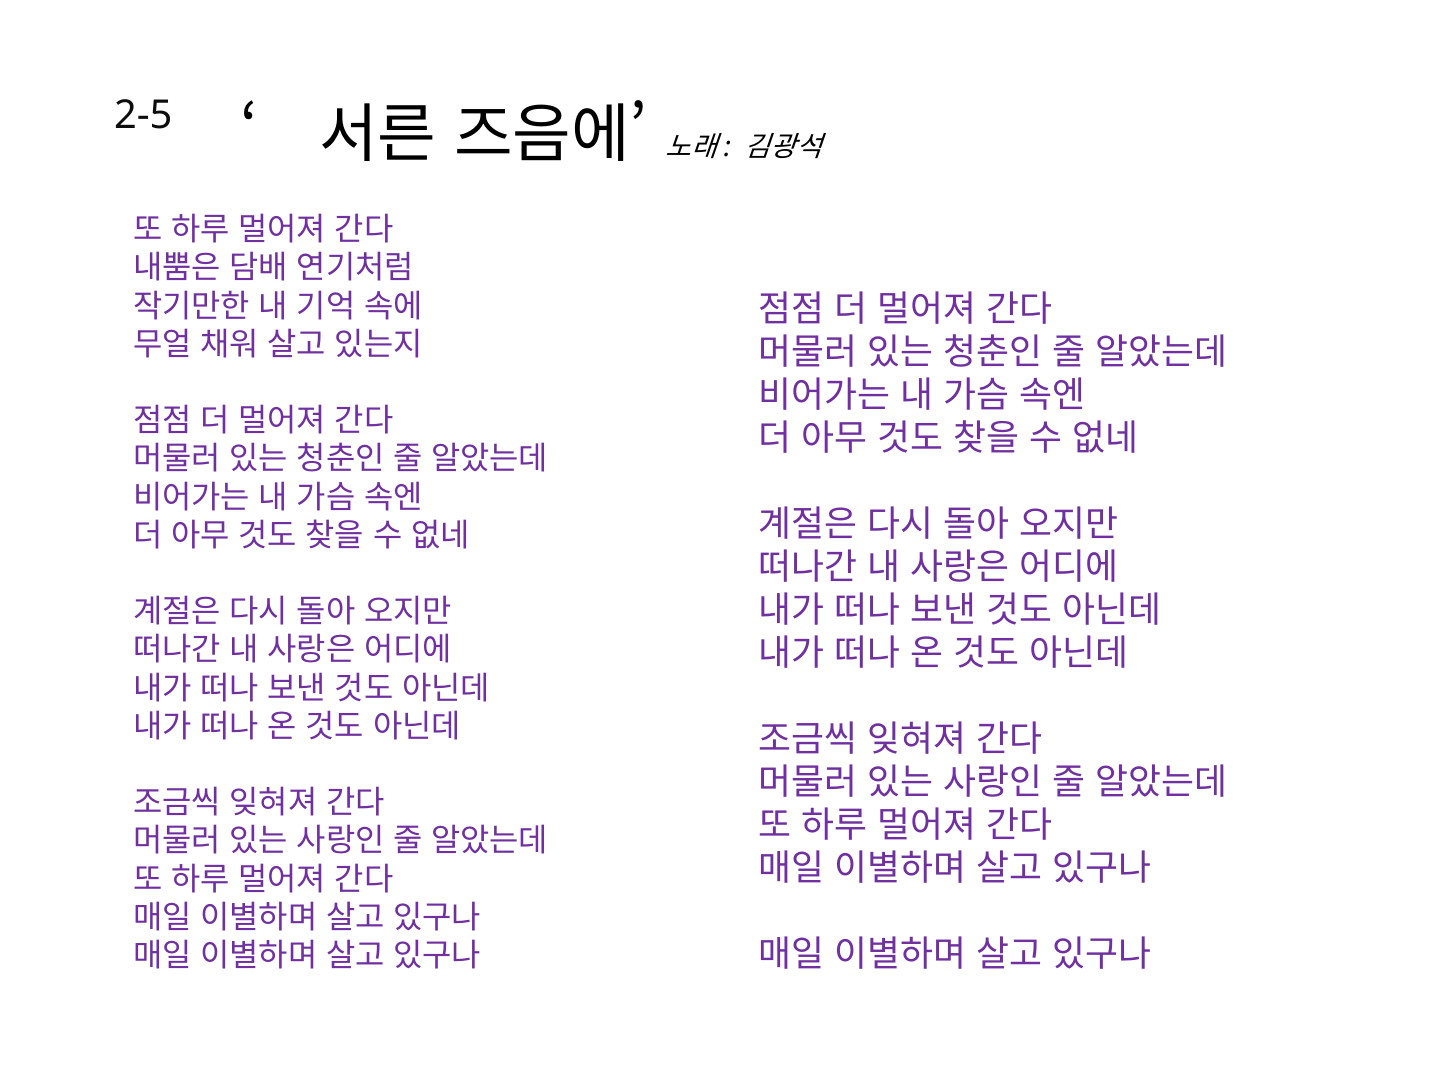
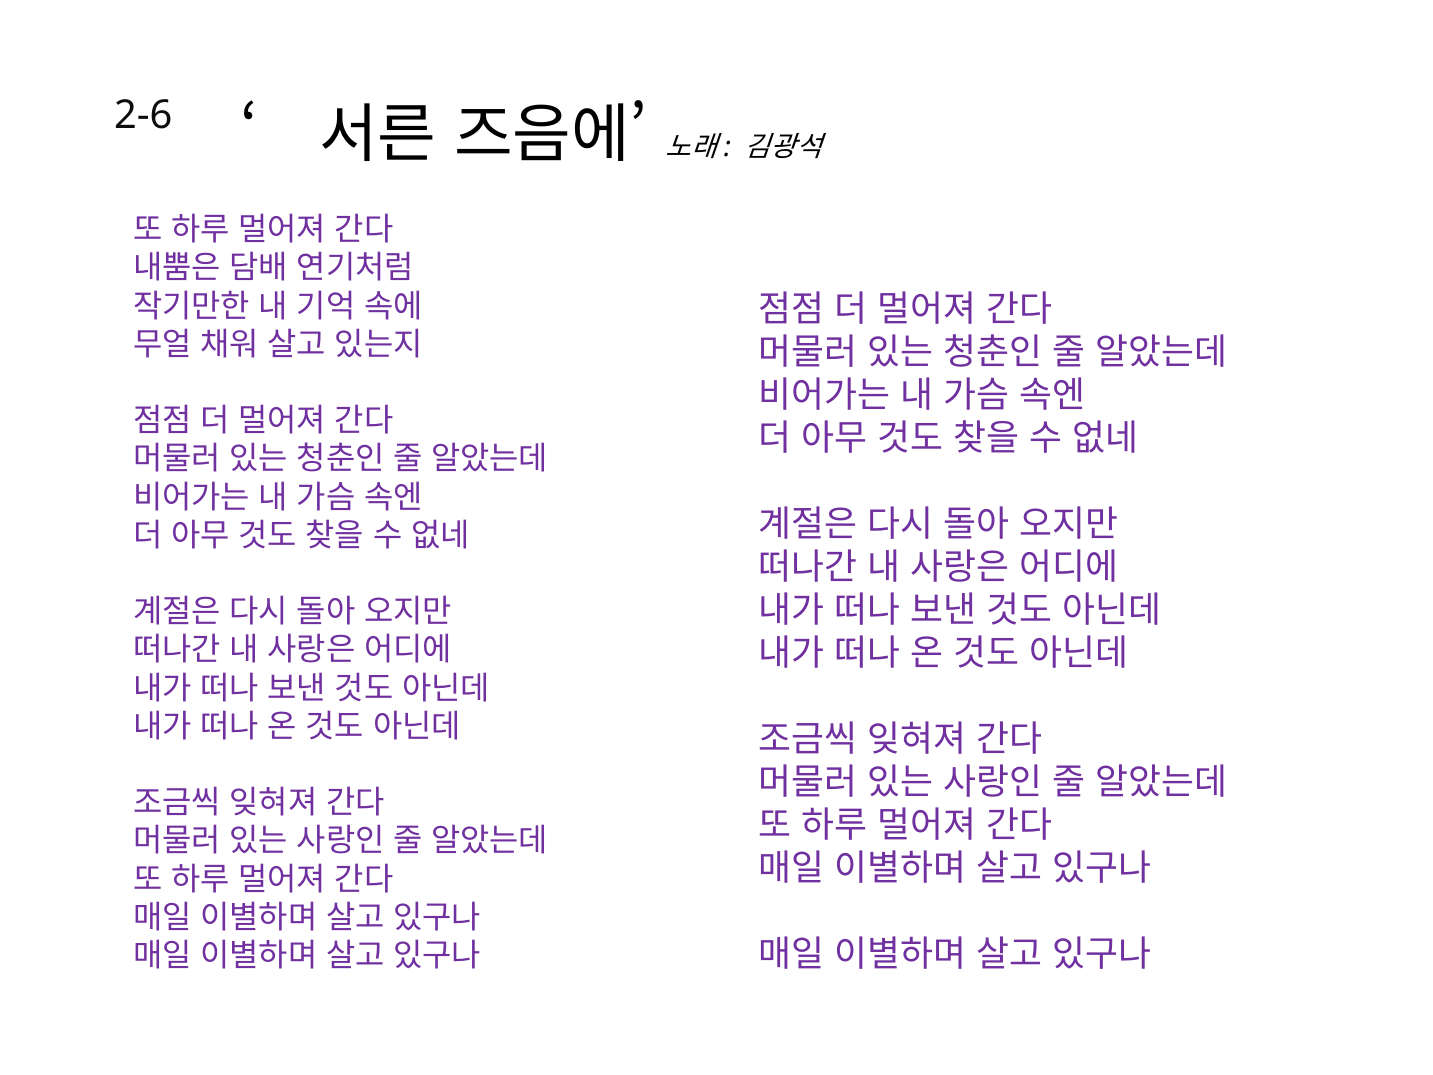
2-5: 2-5 -> 2-6
